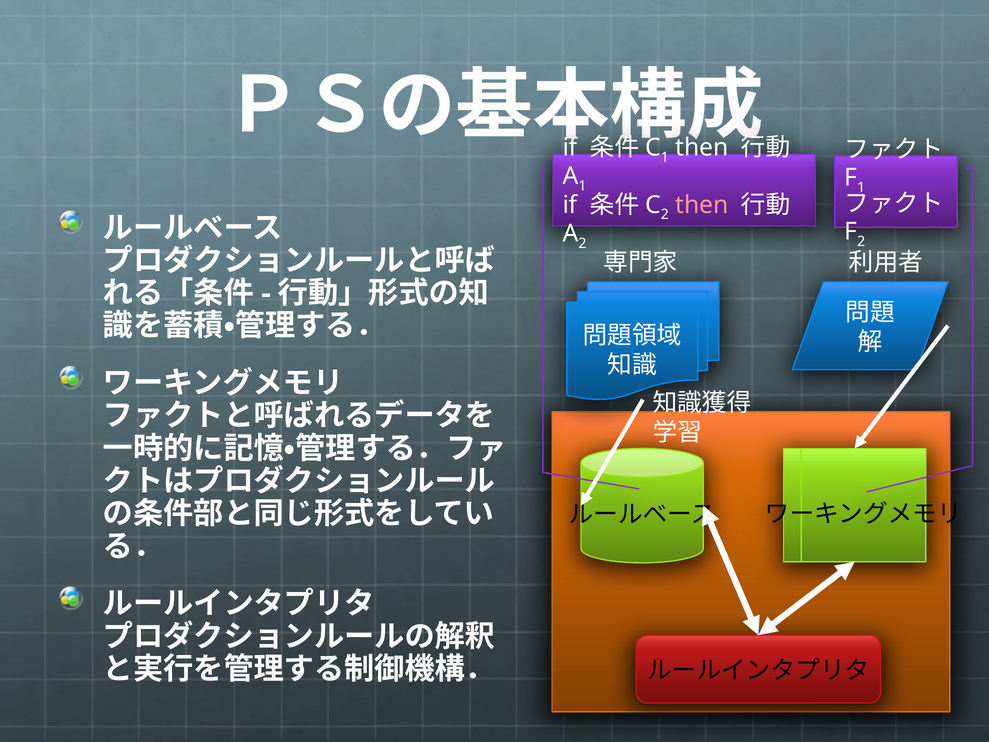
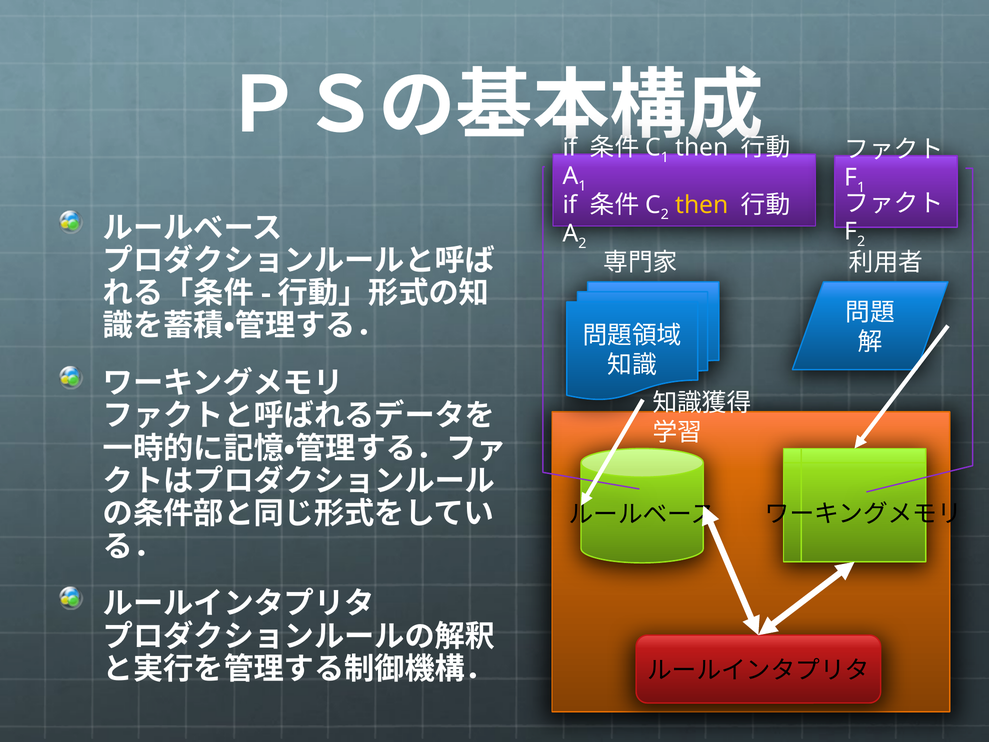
then at (702, 205) colour: pink -> yellow
